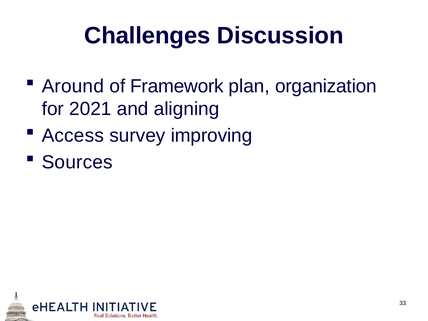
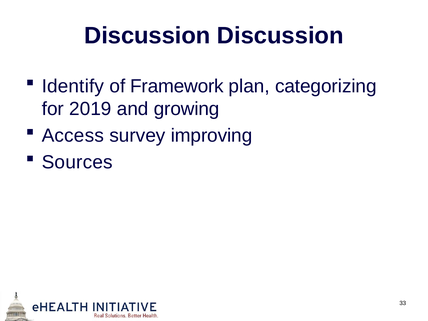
Challenges at (147, 36): Challenges -> Discussion
Around: Around -> Identify
organization: organization -> categorizing
2021: 2021 -> 2019
aligning: aligning -> growing
